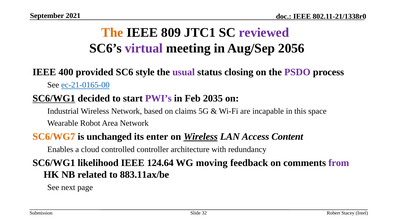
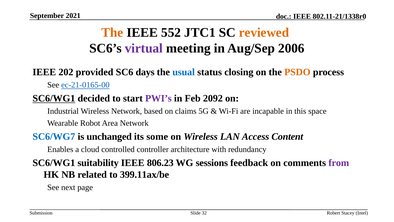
809: 809 -> 552
reviewed colour: purple -> orange
2056: 2056 -> 2006
400: 400 -> 202
style: style -> days
usual colour: purple -> blue
PSDO colour: purple -> orange
2035: 2035 -> 2092
SC6/WG7 colour: orange -> blue
enter: enter -> some
Wireless at (201, 136) underline: present -> none
likelihood: likelihood -> suitability
124.64: 124.64 -> 806.23
moving: moving -> sessions
883.11ax/be: 883.11ax/be -> 399.11ax/be
